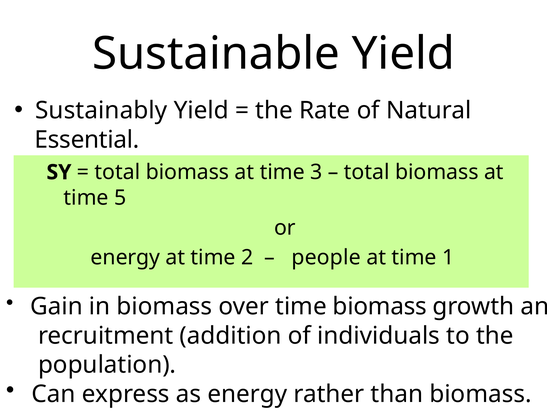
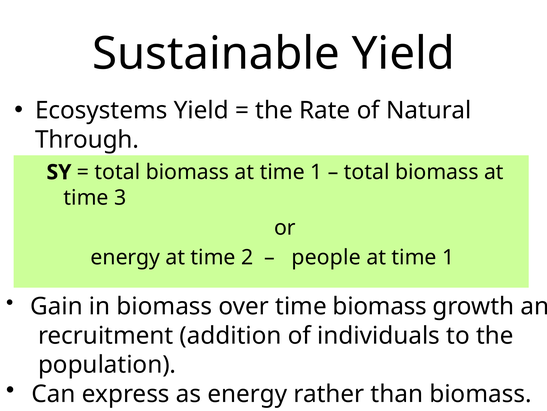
Sustainably: Sustainably -> Ecosystems
Essential: Essential -> Through
biomass at time 3: 3 -> 1
5: 5 -> 3
